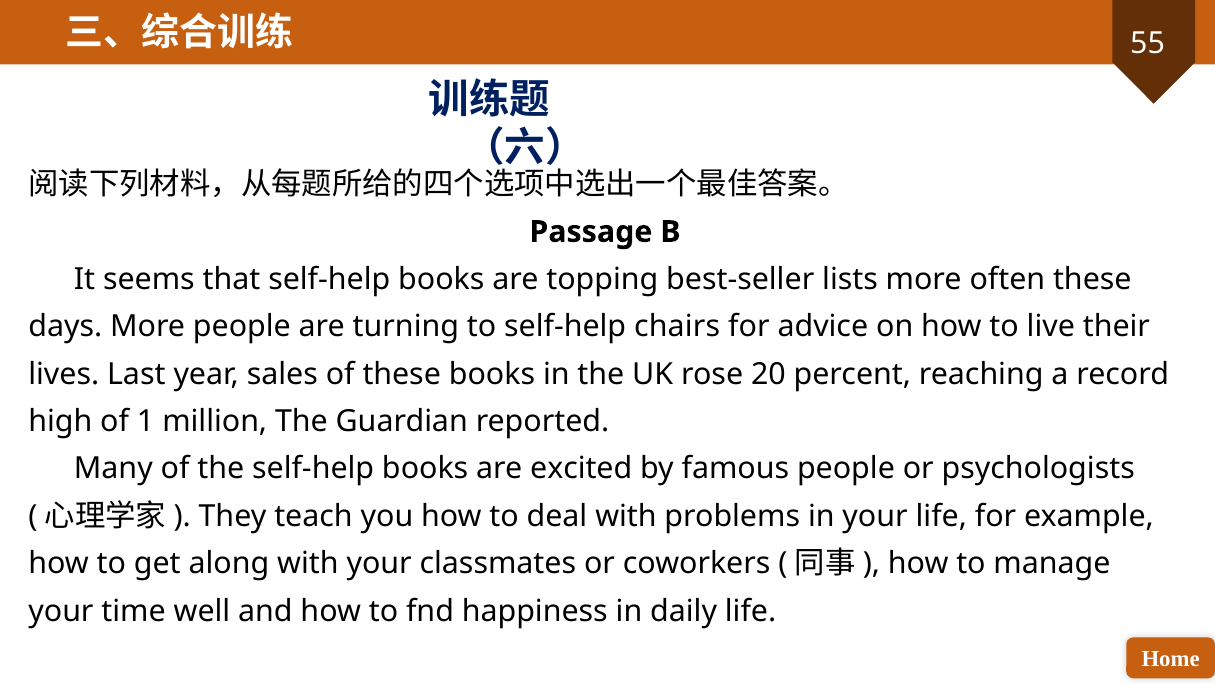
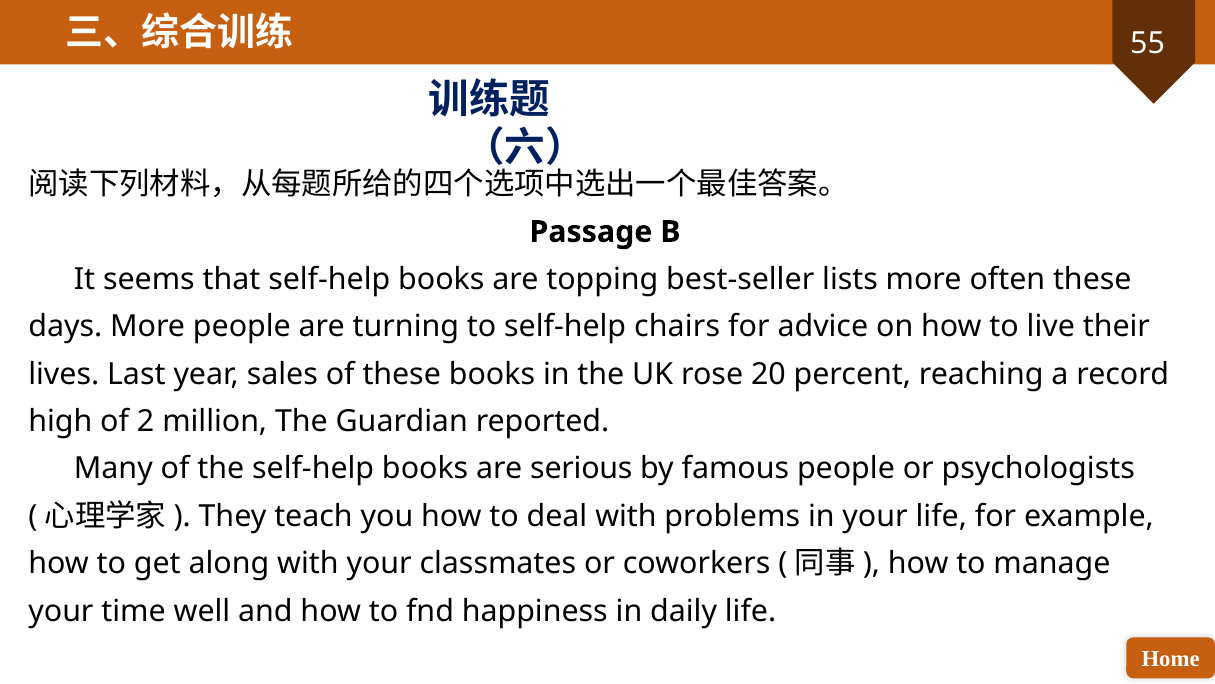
1: 1 -> 2
excited: excited -> serious
